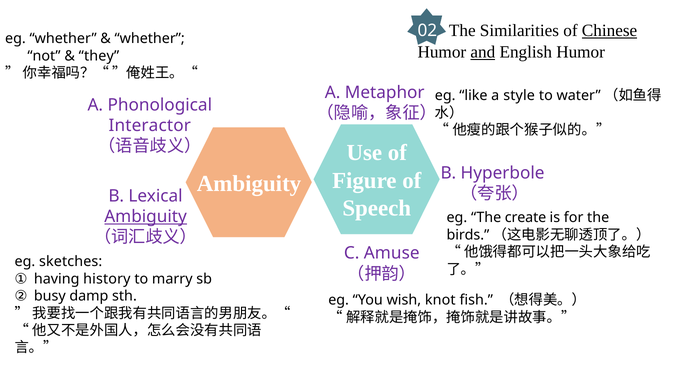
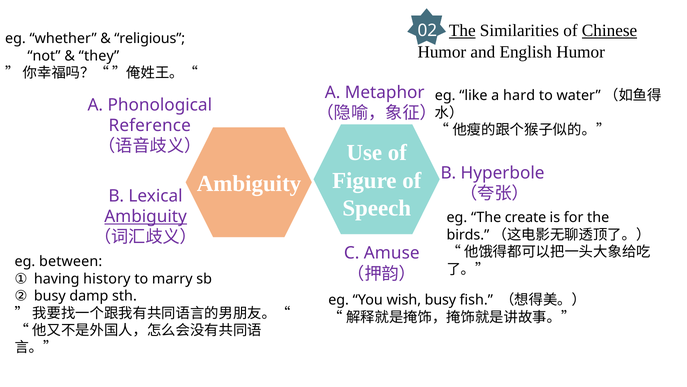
The at (462, 30) underline: none -> present
whether at (150, 39): whether -> religious
and underline: present -> none
style: style -> hard
Interactor: Interactor -> Reference
sketches: sketches -> between
wish knot: knot -> busy
